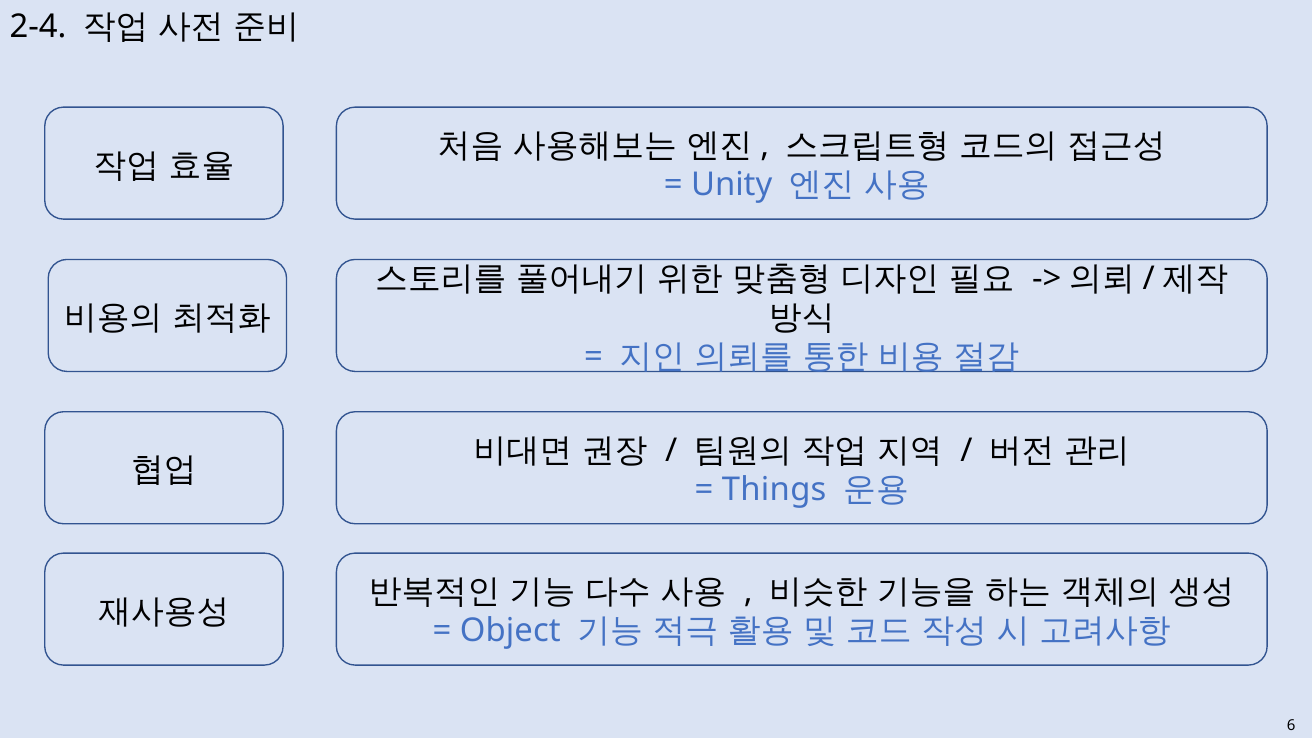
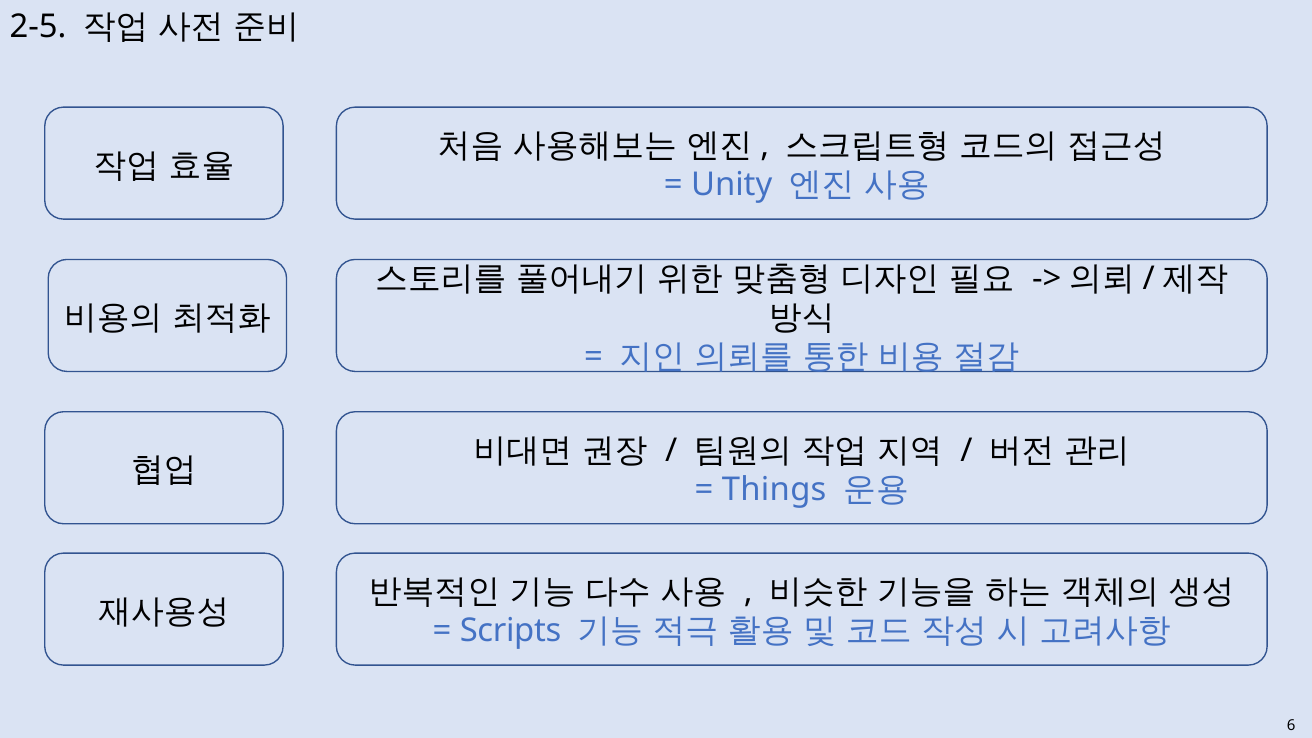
2-4: 2-4 -> 2-5
Object: Object -> Scripts
